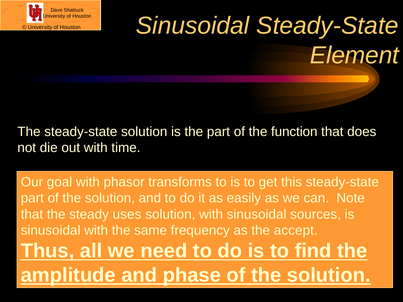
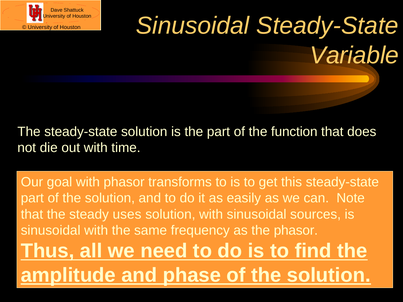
Element: Element -> Variable
the accept: accept -> phasor
